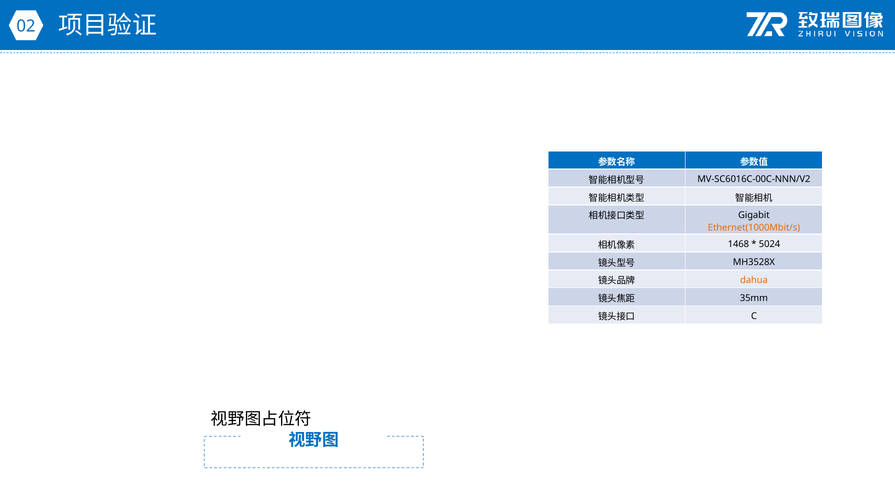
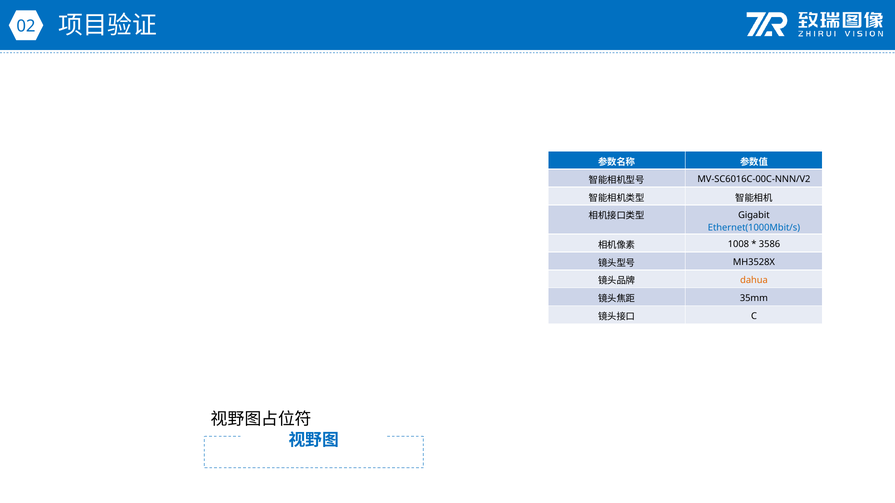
Ethernet(1000Mbit/s colour: orange -> blue
1468: 1468 -> 1008
5024: 5024 -> 3586
